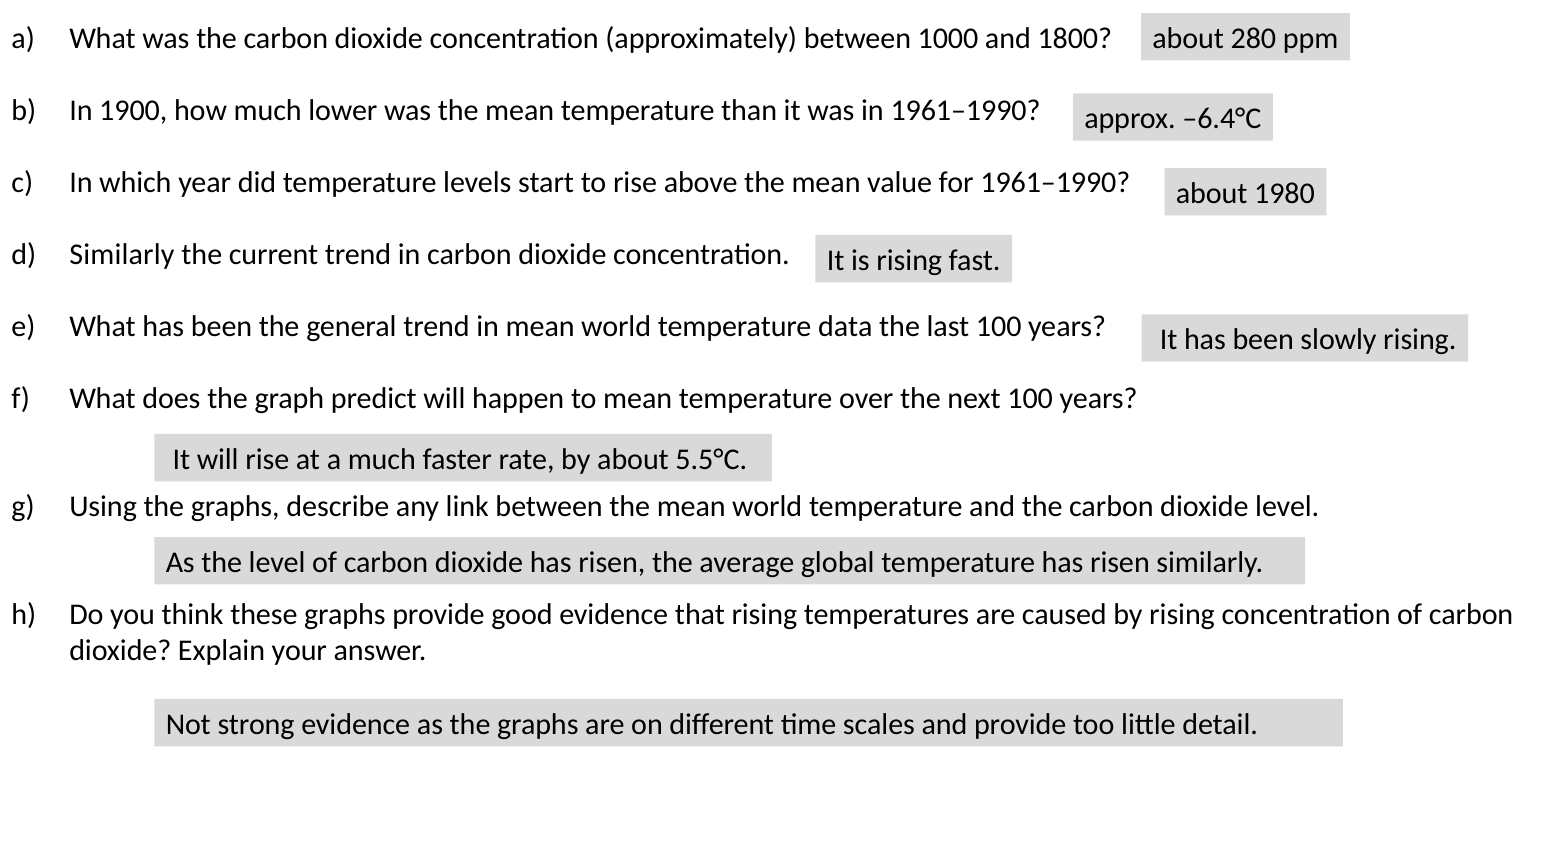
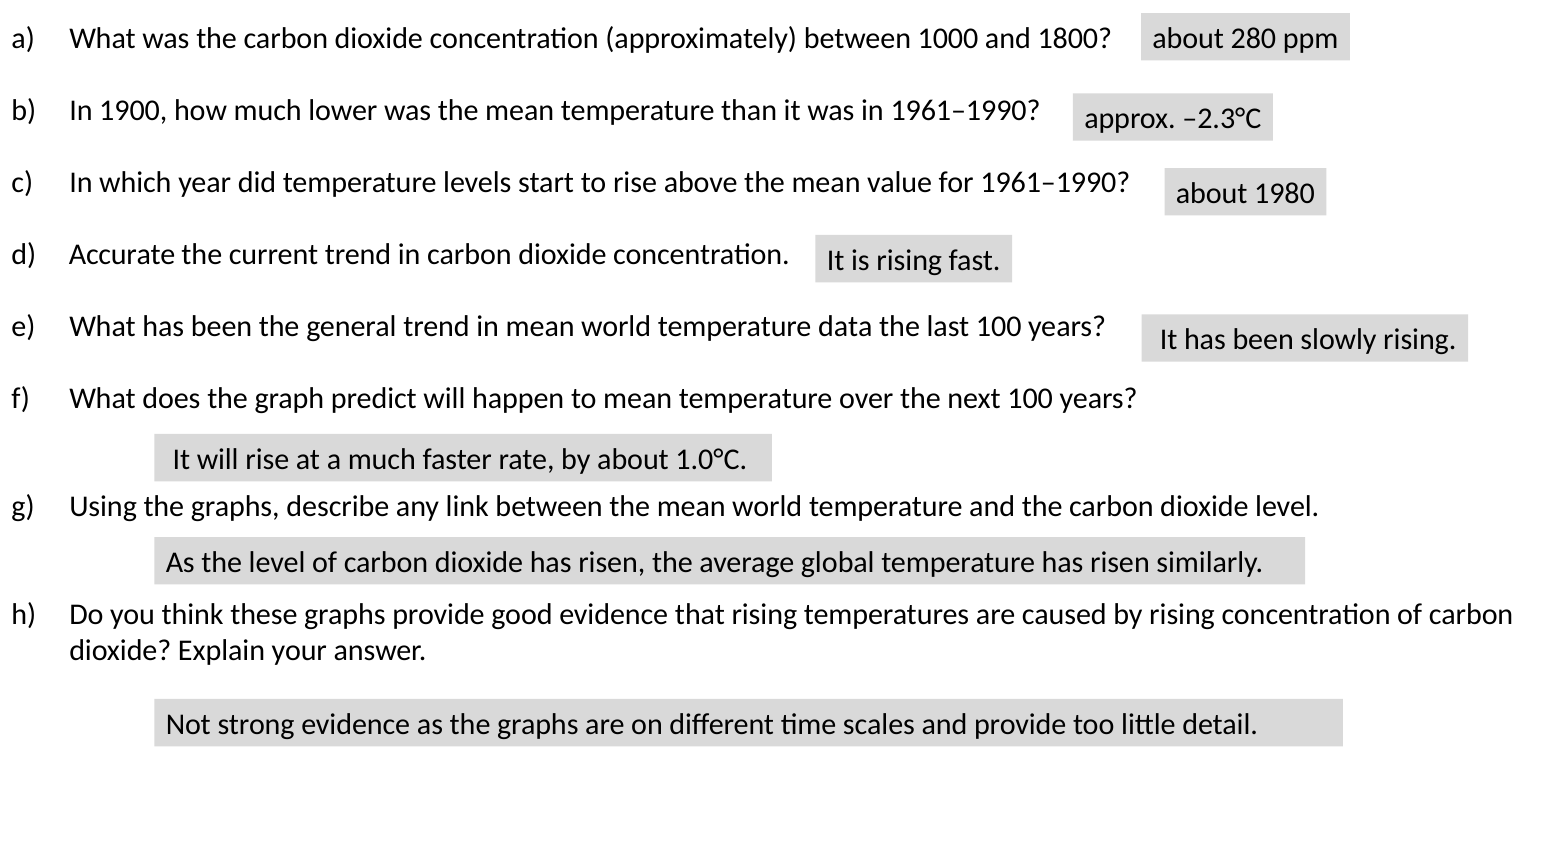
–6.4°C: –6.4°C -> –2.3°C
Similarly at (122, 255): Similarly -> Accurate
5.5°C: 5.5°C -> 1.0°C
